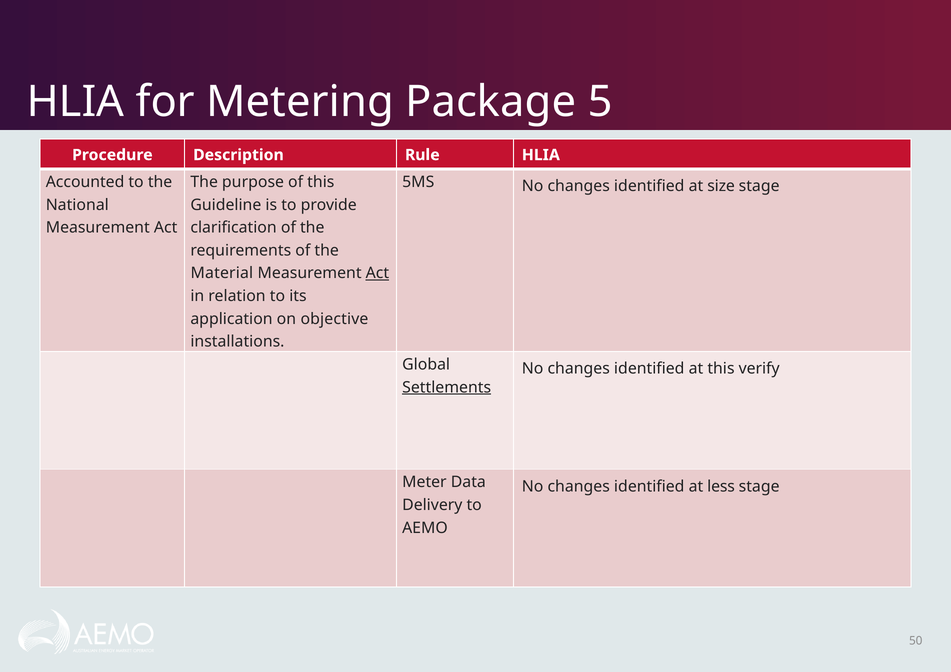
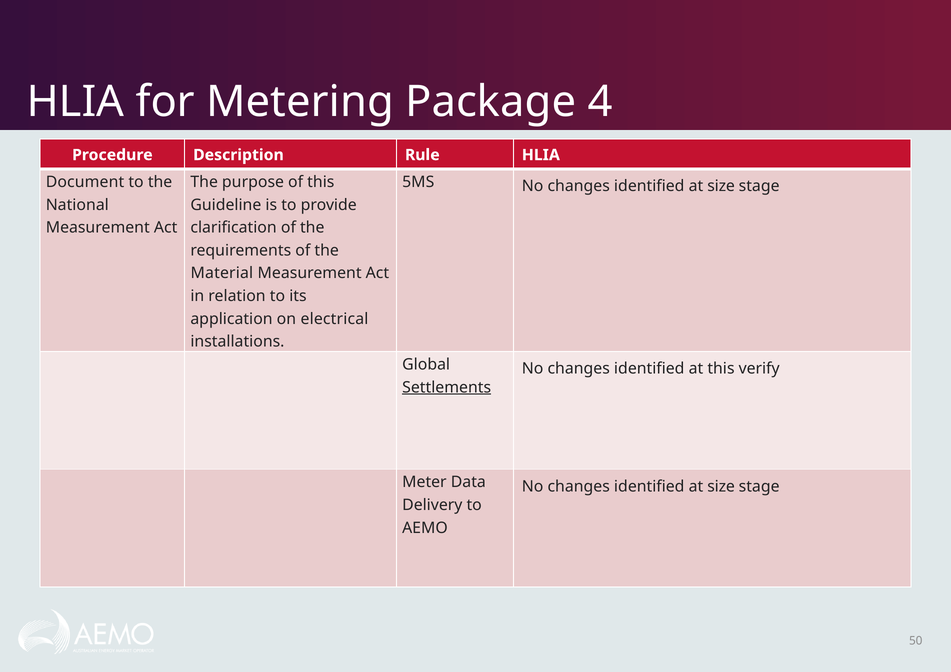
5: 5 -> 4
Accounted: Accounted -> Document
Act at (377, 273) underline: present -> none
objective: objective -> electrical
less at (721, 487): less -> size
